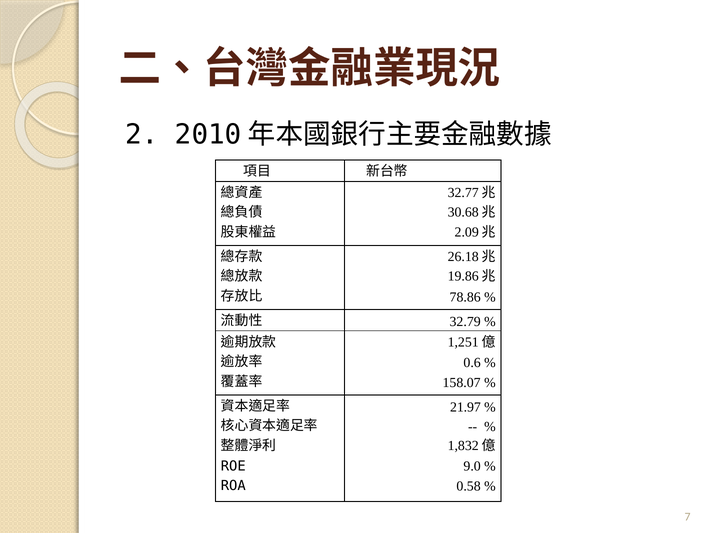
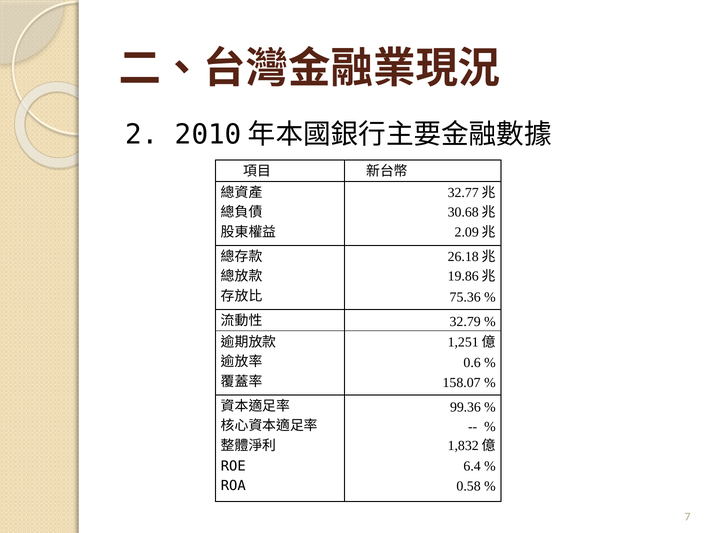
78.86: 78.86 -> 75.36
21.97: 21.97 -> 99.36
9.0: 9.0 -> 6.4
